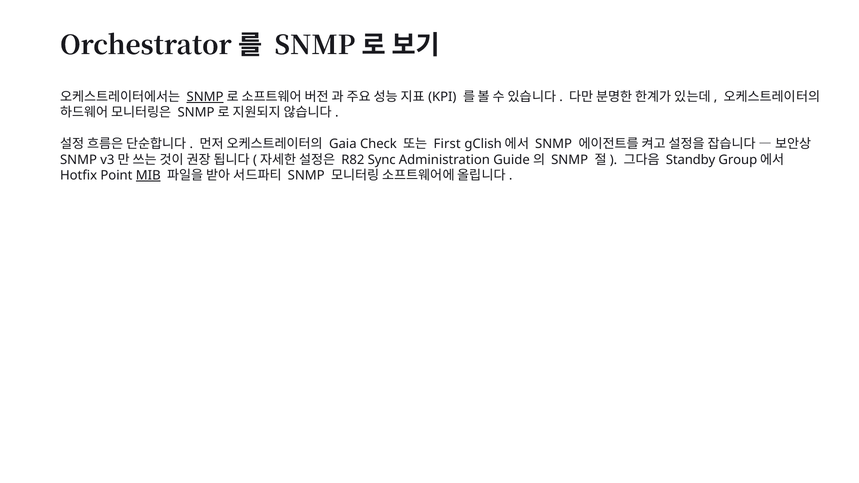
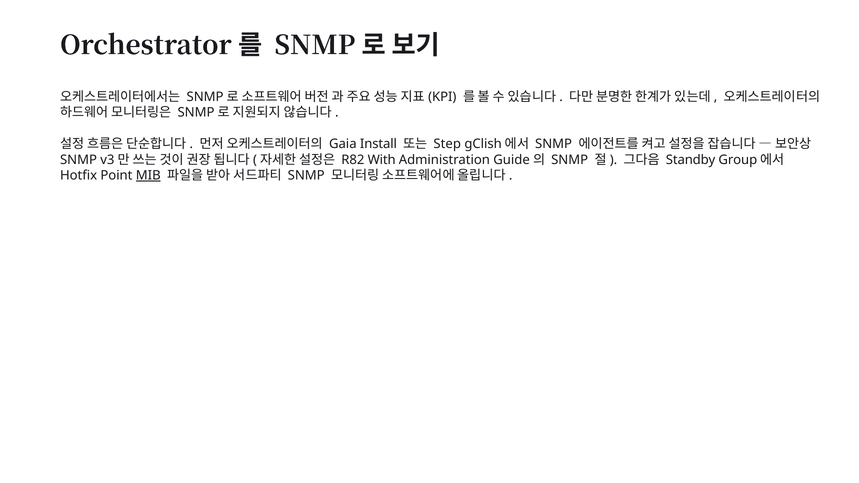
SNMP at (205, 97) underline: present -> none
Check: Check -> Install
First: First -> Step
Sync: Sync -> With
